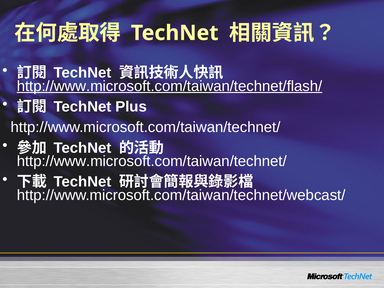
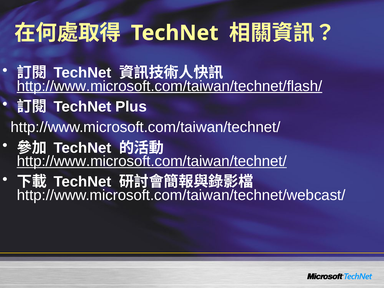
http://www.microsoft.com/taiwan/technet/ at (152, 161) underline: none -> present
